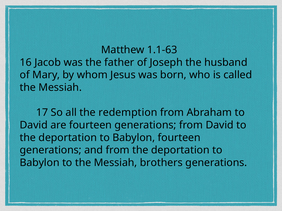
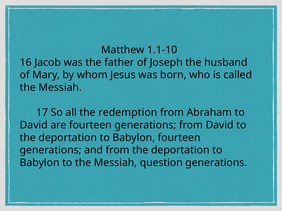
1.1-63: 1.1-63 -> 1.1-10
brothers: brothers -> question
